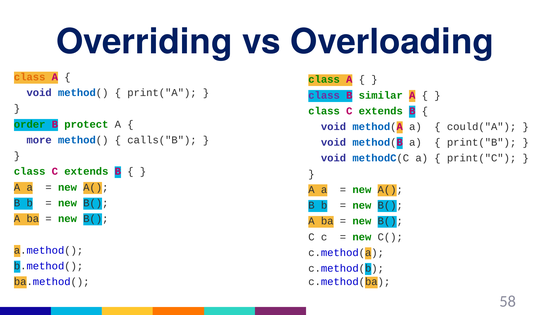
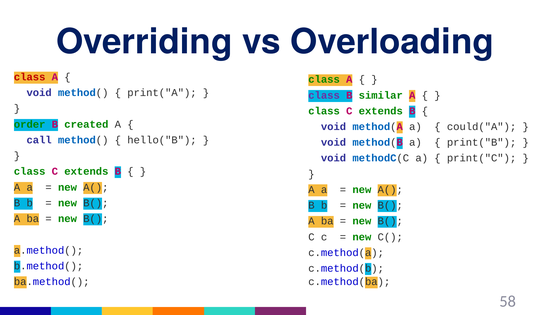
class at (30, 77) colour: orange -> red
protect: protect -> created
more: more -> call
calls("B: calls("B -> hello("B
